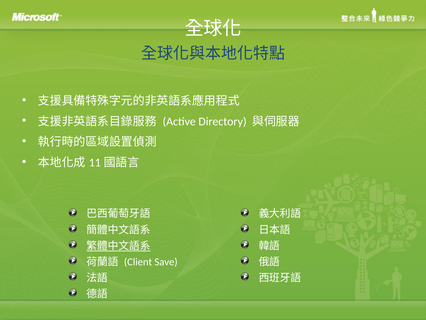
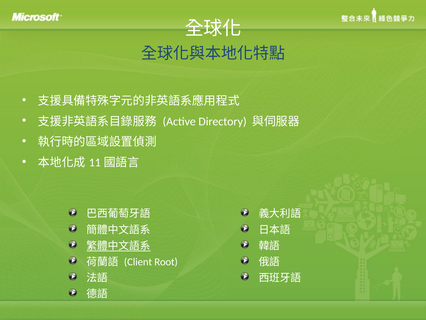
Save: Save -> Root
